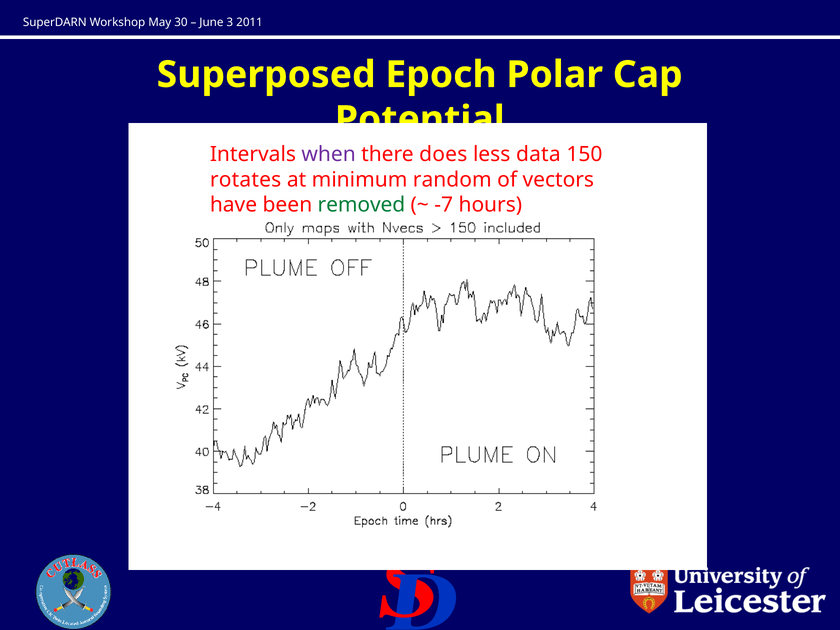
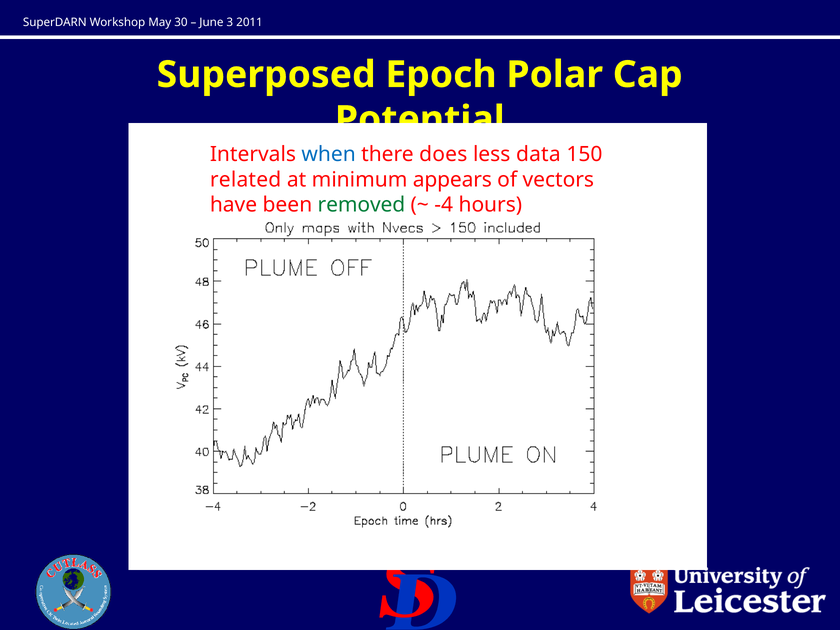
when colour: purple -> blue
rotates: rotates -> related
random: random -> appears
-7: -7 -> -4
